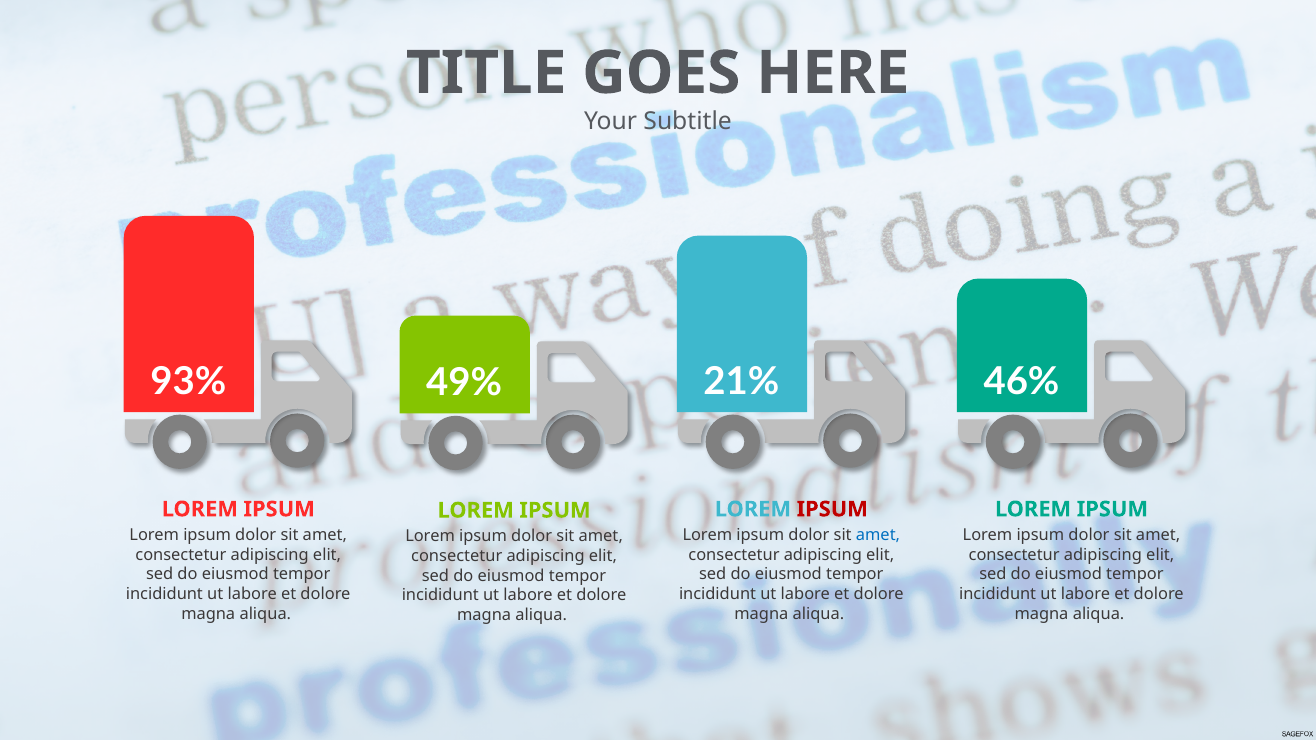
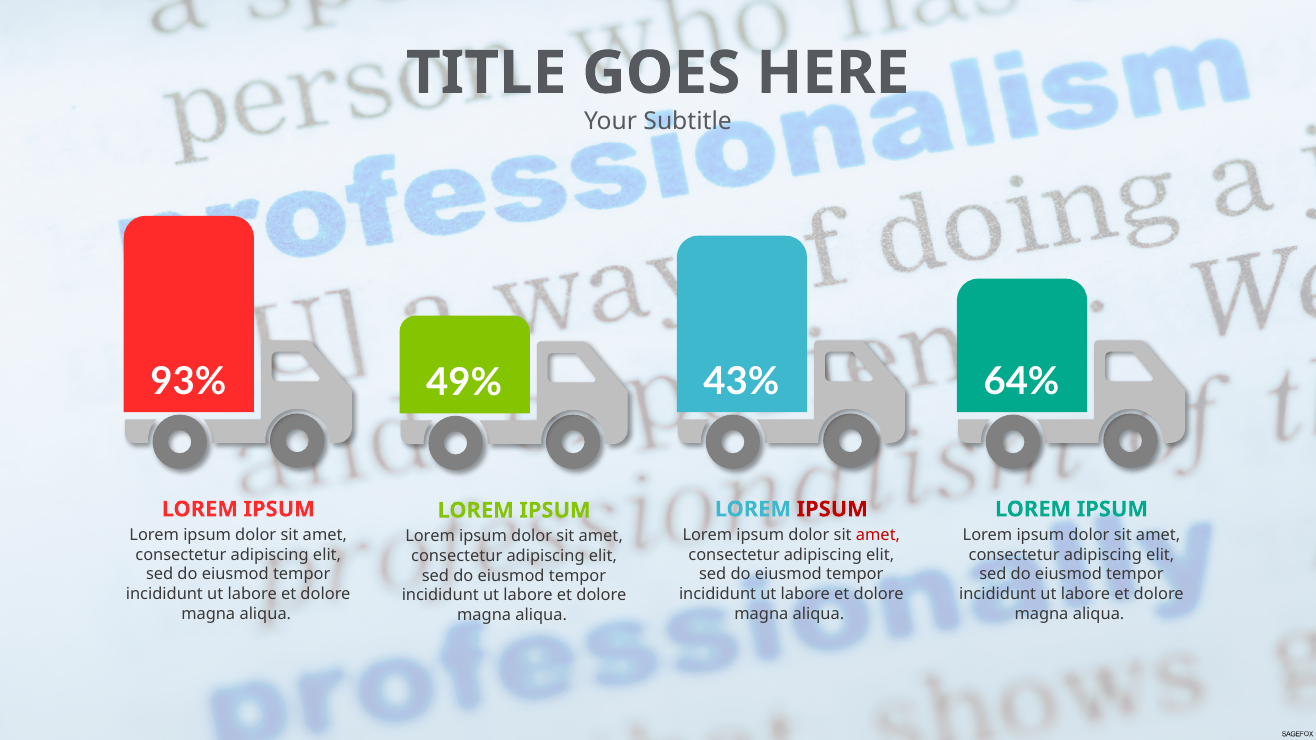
21%: 21% -> 43%
46%: 46% -> 64%
amet at (878, 535) colour: blue -> red
